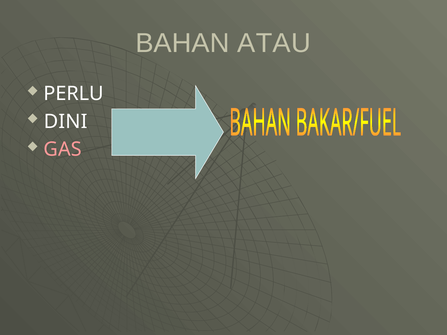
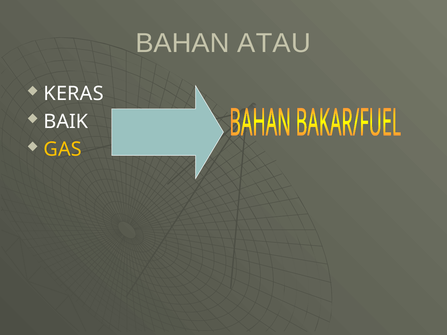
PERLU: PERLU -> KERAS
DINI: DINI -> BAIK
GAS colour: pink -> yellow
